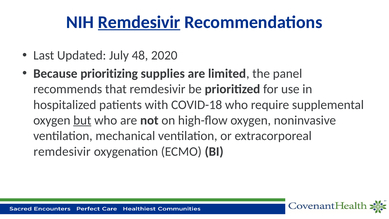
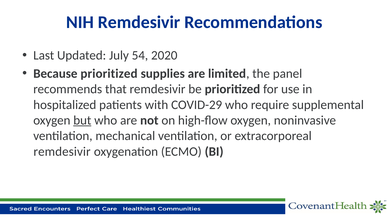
Remdesivir at (139, 22) underline: present -> none
48: 48 -> 54
Because prioritizing: prioritizing -> prioritized
COVID-18: COVID-18 -> COVID-29
